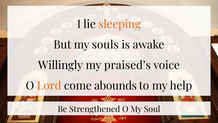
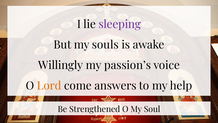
sleeping colour: orange -> purple
praised’s: praised’s -> passion’s
abounds: abounds -> answers
